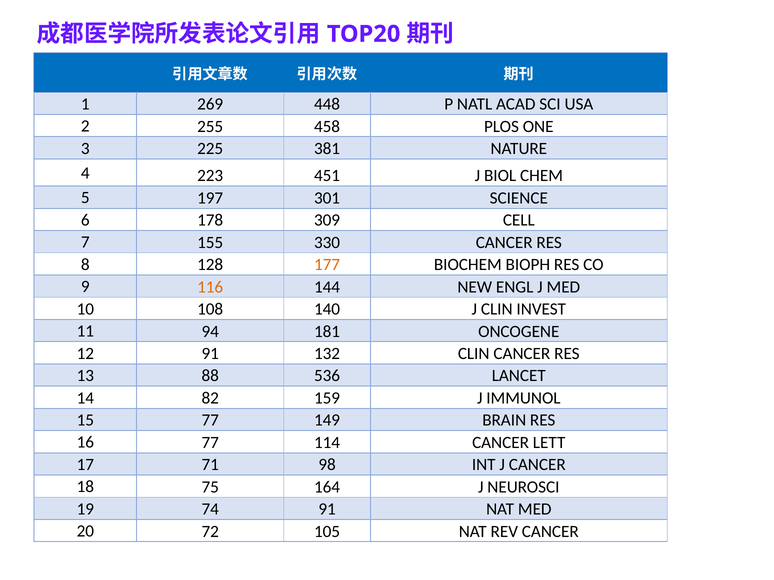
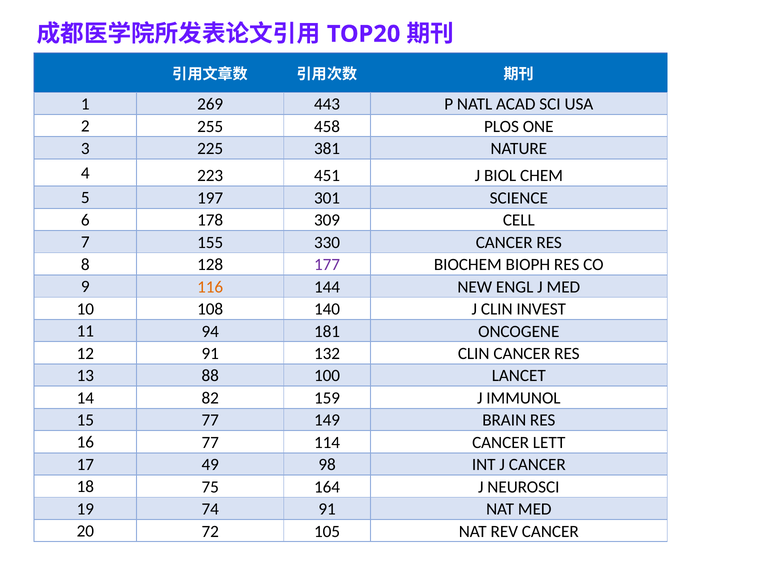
448: 448 -> 443
177 colour: orange -> purple
536: 536 -> 100
71: 71 -> 49
